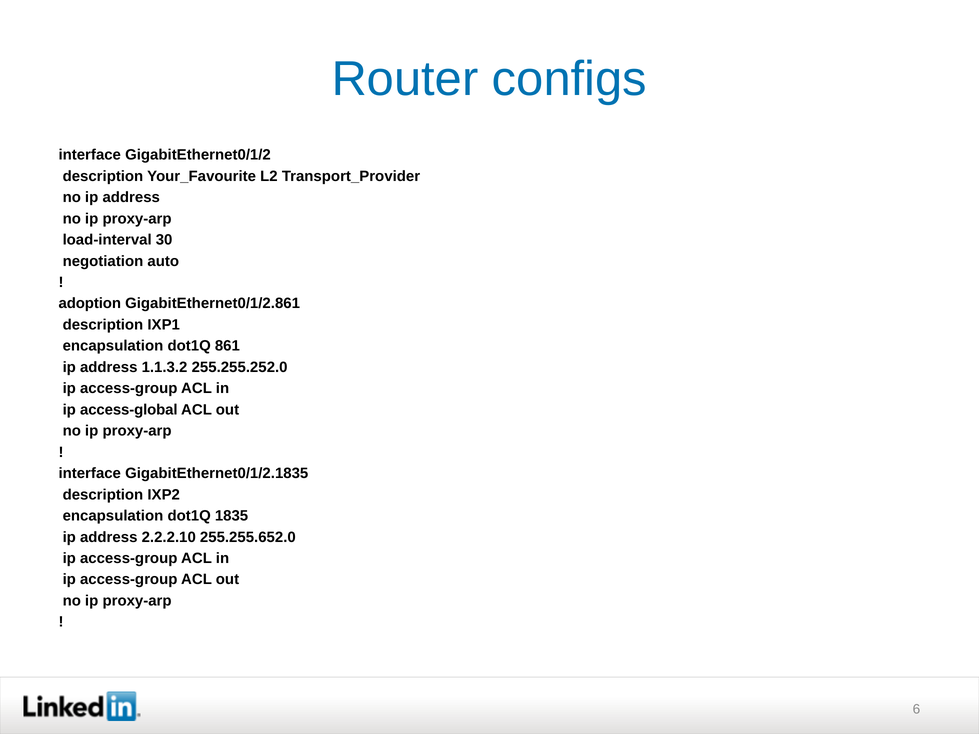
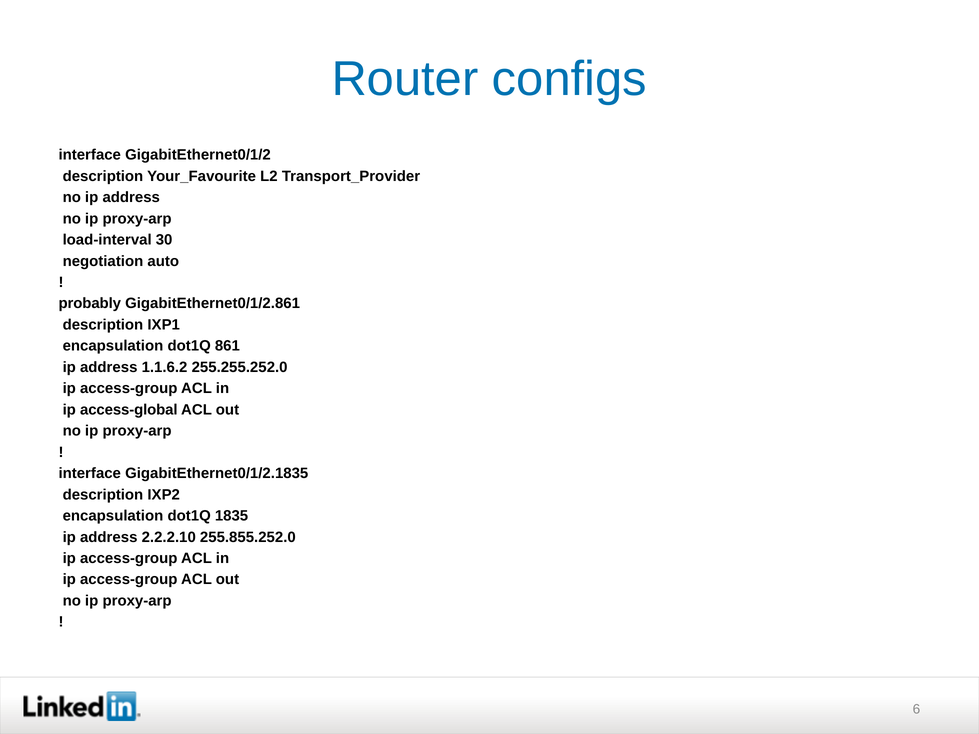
adoption: adoption -> probably
1.1.3.2: 1.1.3.2 -> 1.1.6.2
255.255.652.0: 255.255.652.0 -> 255.855.252.0
